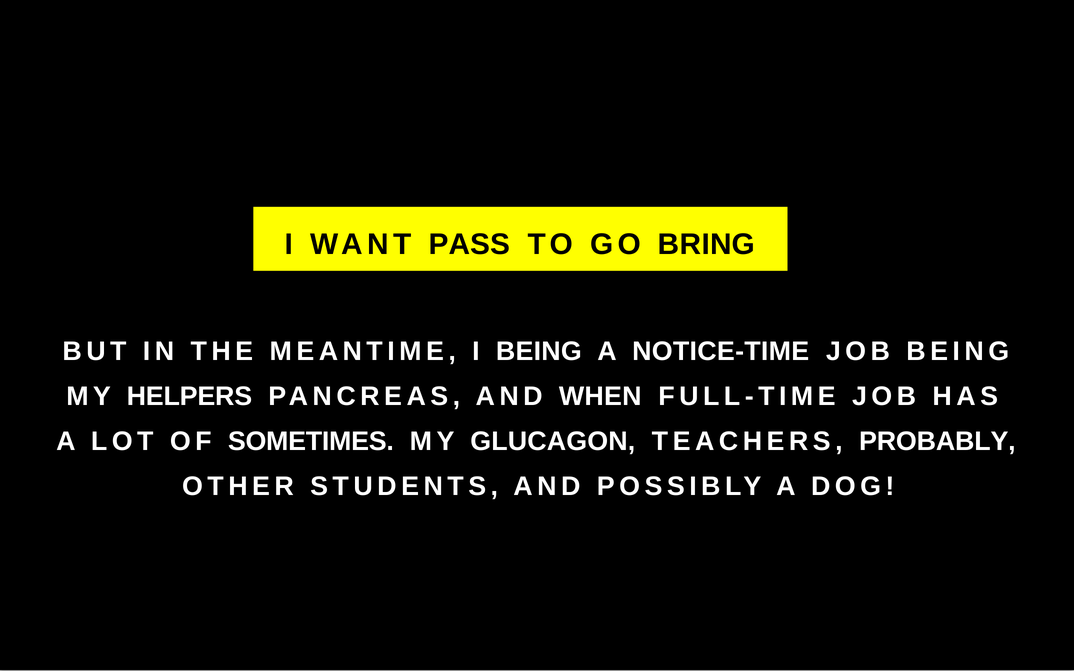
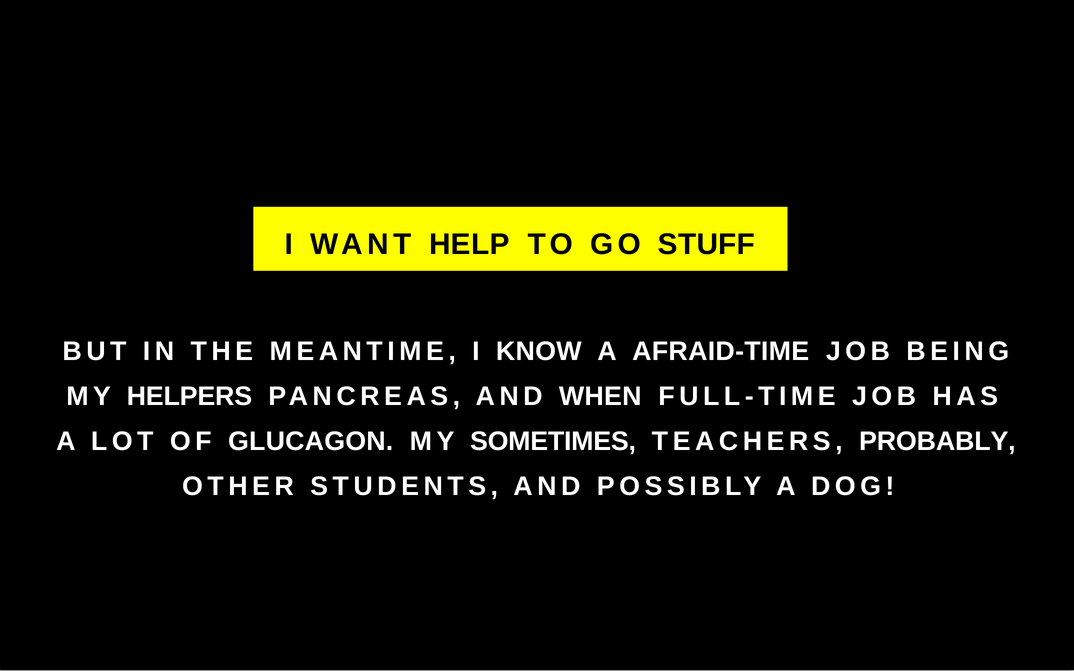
PASS: PASS -> HELP
BRING: BRING -> STUFF
I BEING: BEING -> KNOW
NOTICE-TIME: NOTICE-TIME -> AFRAID-TIME
SOMETIMES: SOMETIMES -> GLUCAGON
GLUCAGON: GLUCAGON -> SOMETIMES
